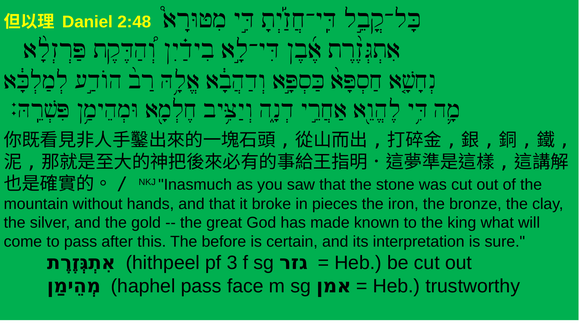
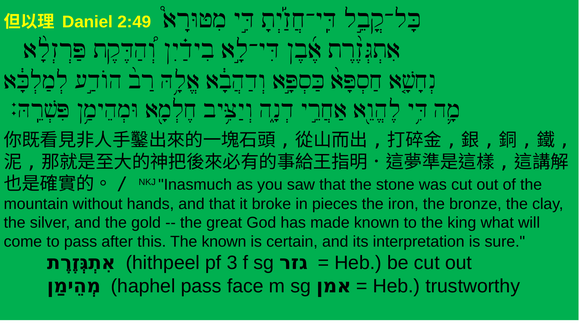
2:48: 2:48 -> 2:49
The before: before -> known
